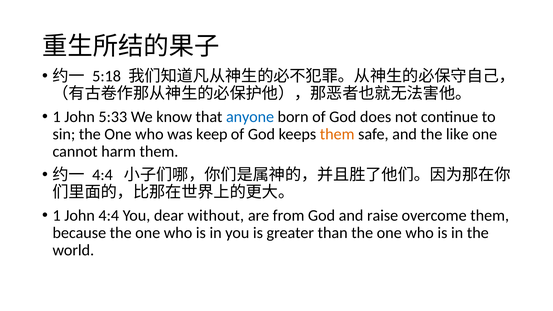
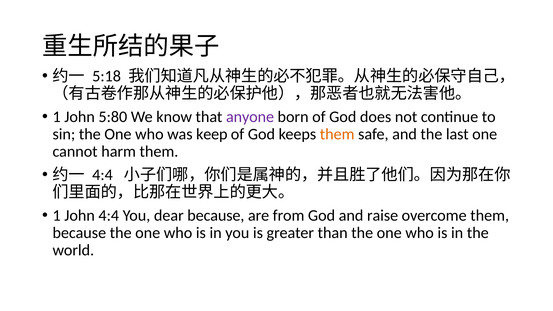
5:33: 5:33 -> 5:80
anyone colour: blue -> purple
like: like -> last
dear without: without -> because
